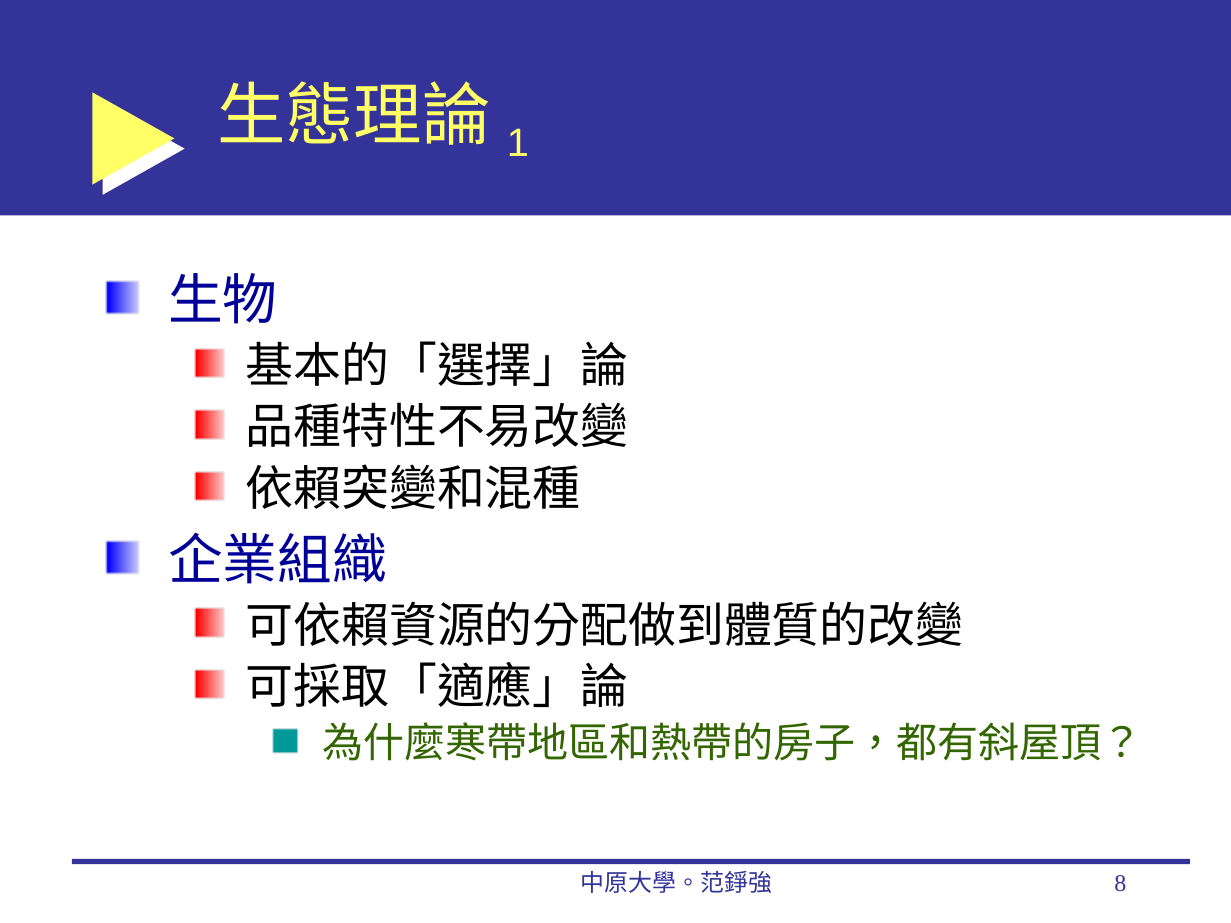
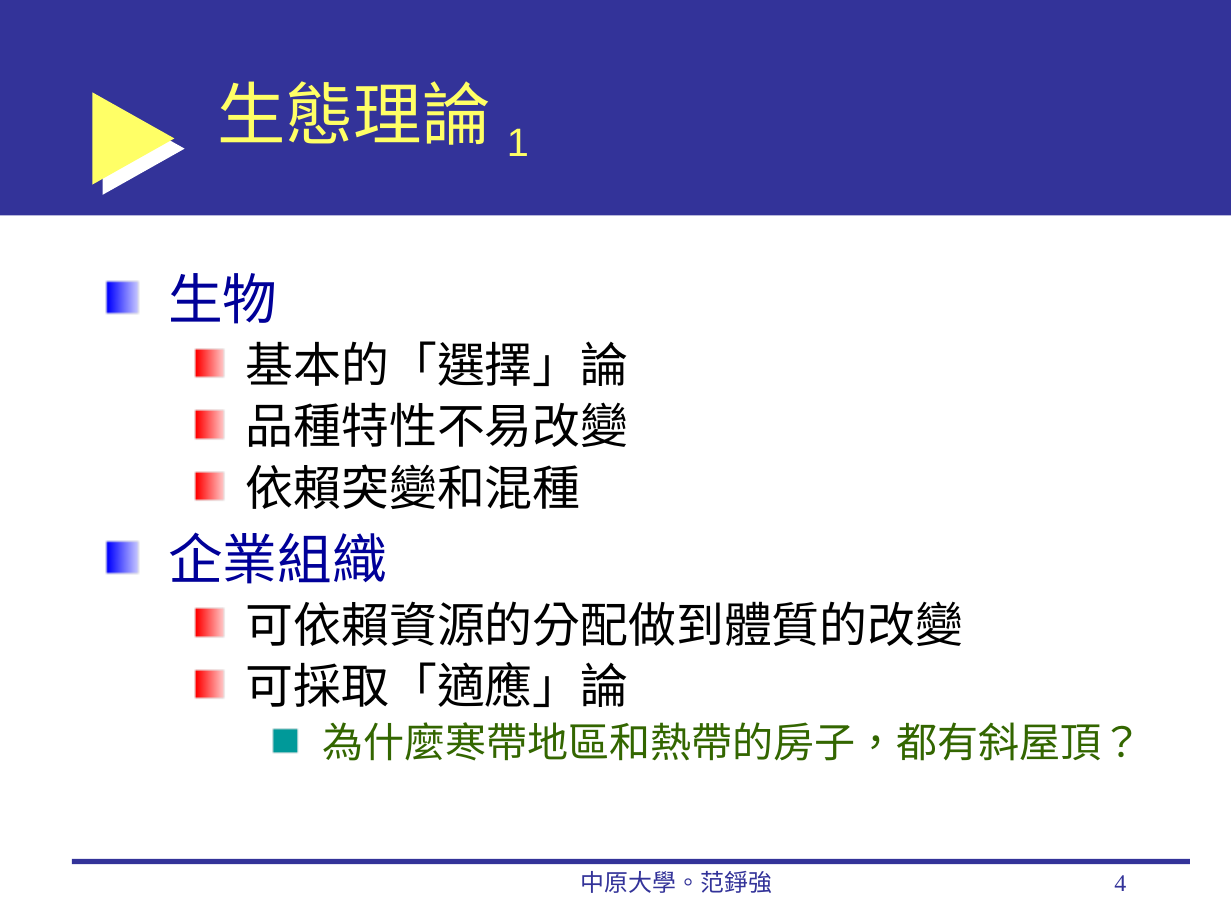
8: 8 -> 4
